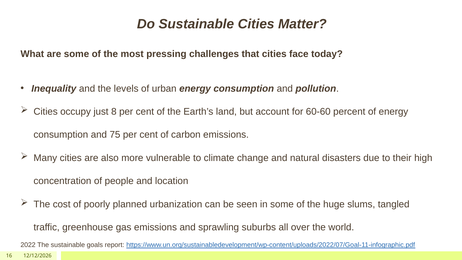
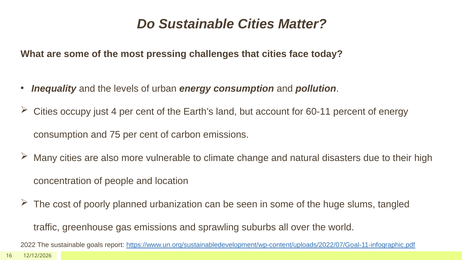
8: 8 -> 4
60-60: 60-60 -> 60-11
